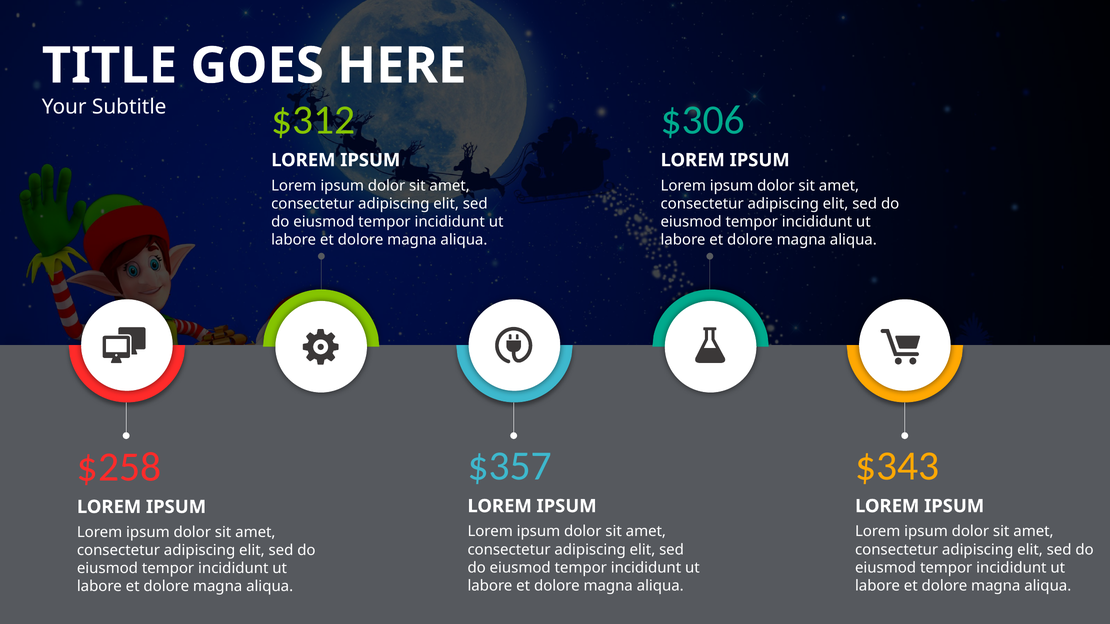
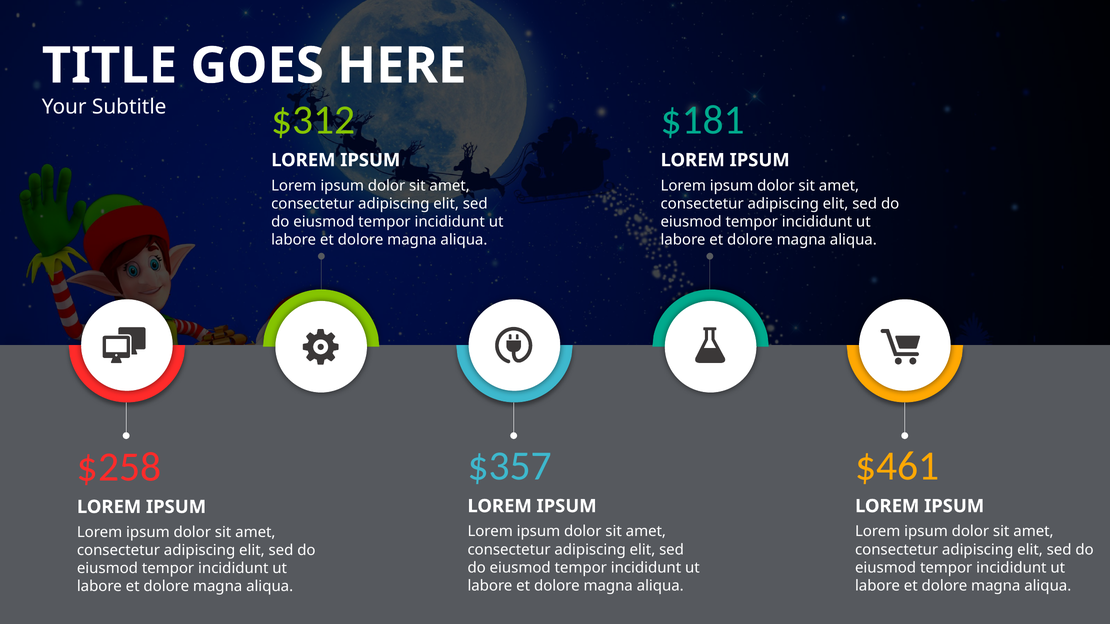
$306: $306 -> $181
$343: $343 -> $461
